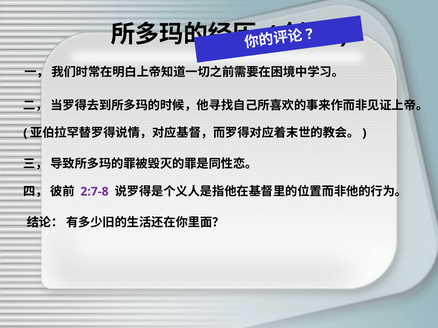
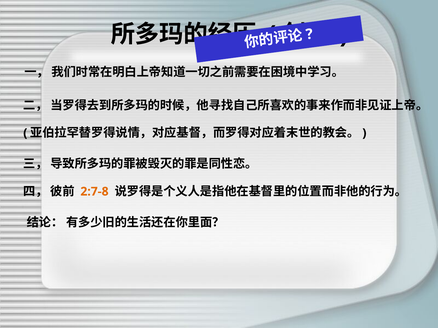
2:7-8 colour: purple -> orange
